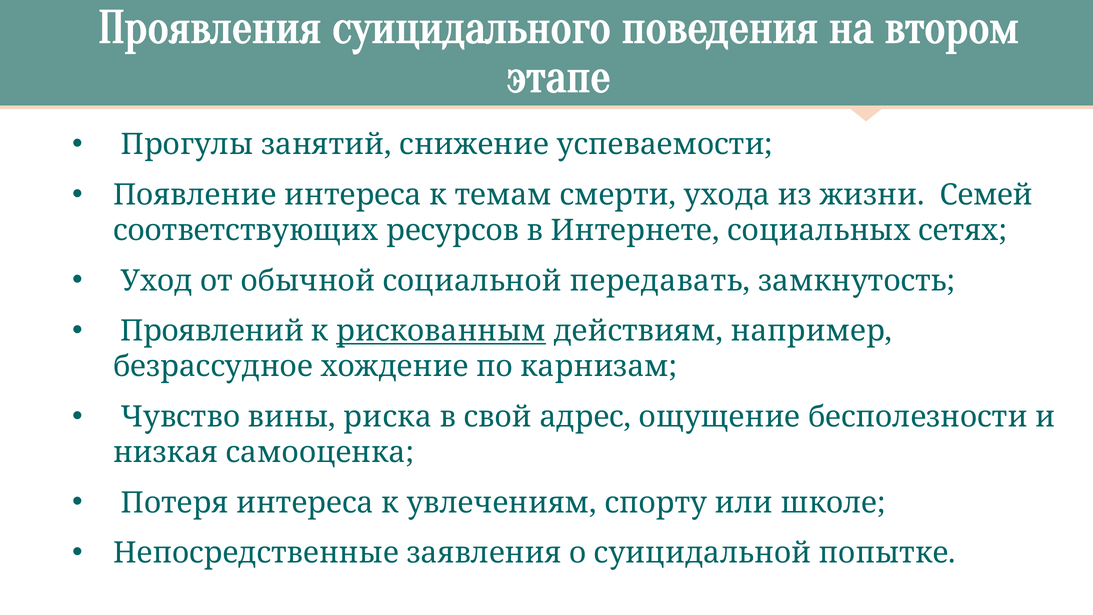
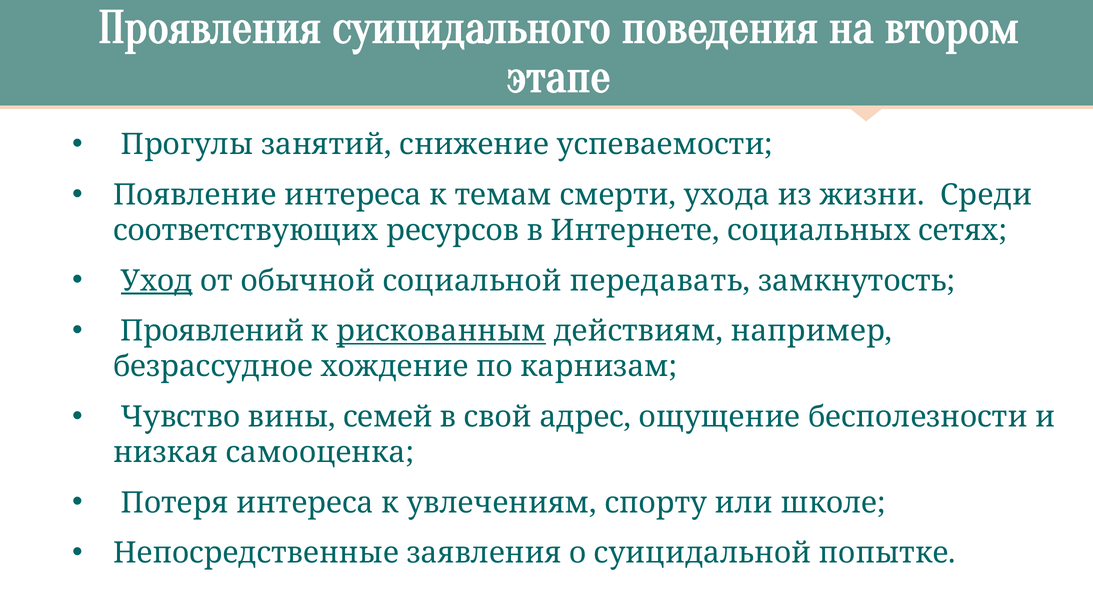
Семей: Семей -> Среди
Уход underline: none -> present
риска: риска -> семей
